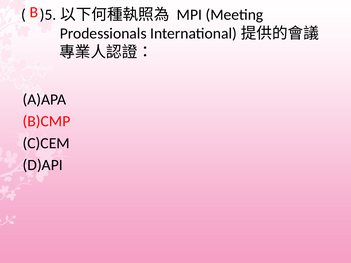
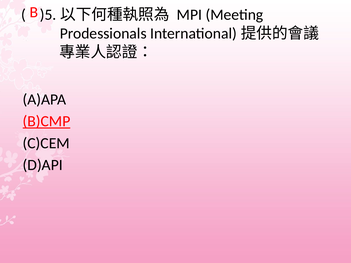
B)CMP underline: none -> present
